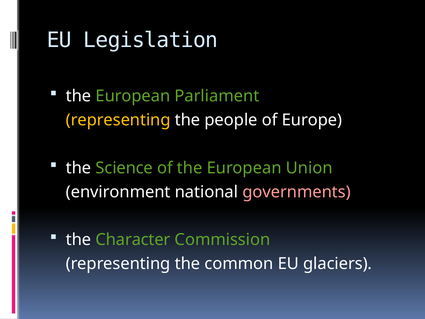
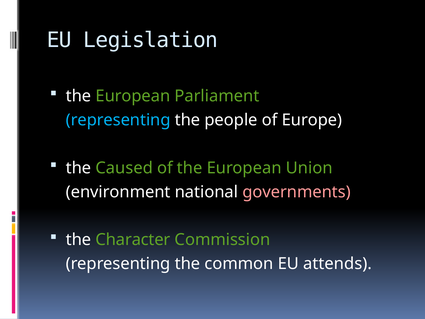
representing at (118, 120) colour: yellow -> light blue
Science: Science -> Caused
glaciers: glaciers -> attends
